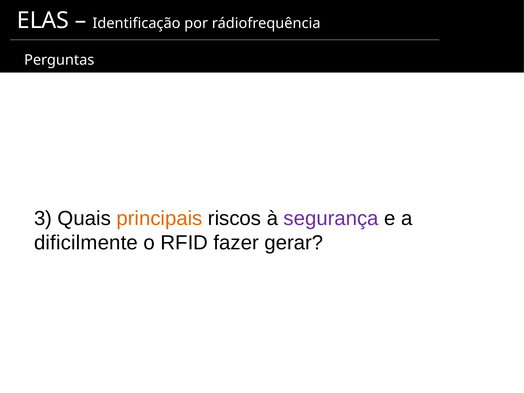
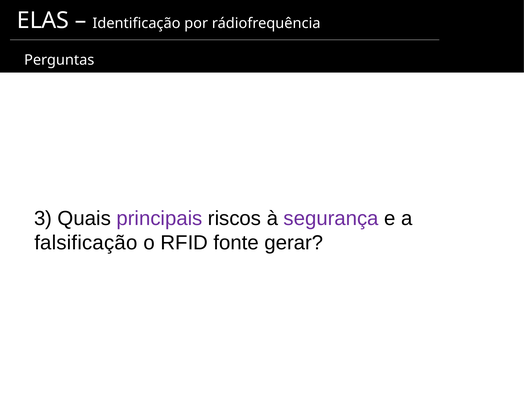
principais colour: orange -> purple
dificilmente: dificilmente -> falsificação
fazer: fazer -> fonte
